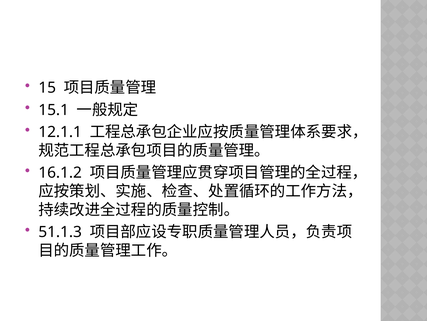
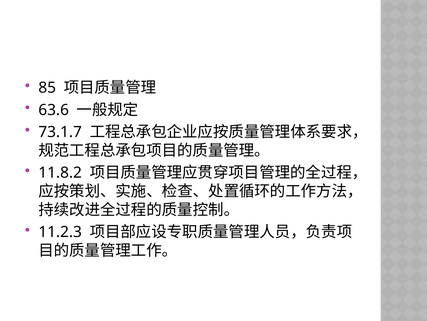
15: 15 -> 85
15.1: 15.1 -> 63.6
12.1.1: 12.1.1 -> 73.1.7
16.1.2: 16.1.2 -> 11.8.2
51.1.3: 51.1.3 -> 11.2.3
